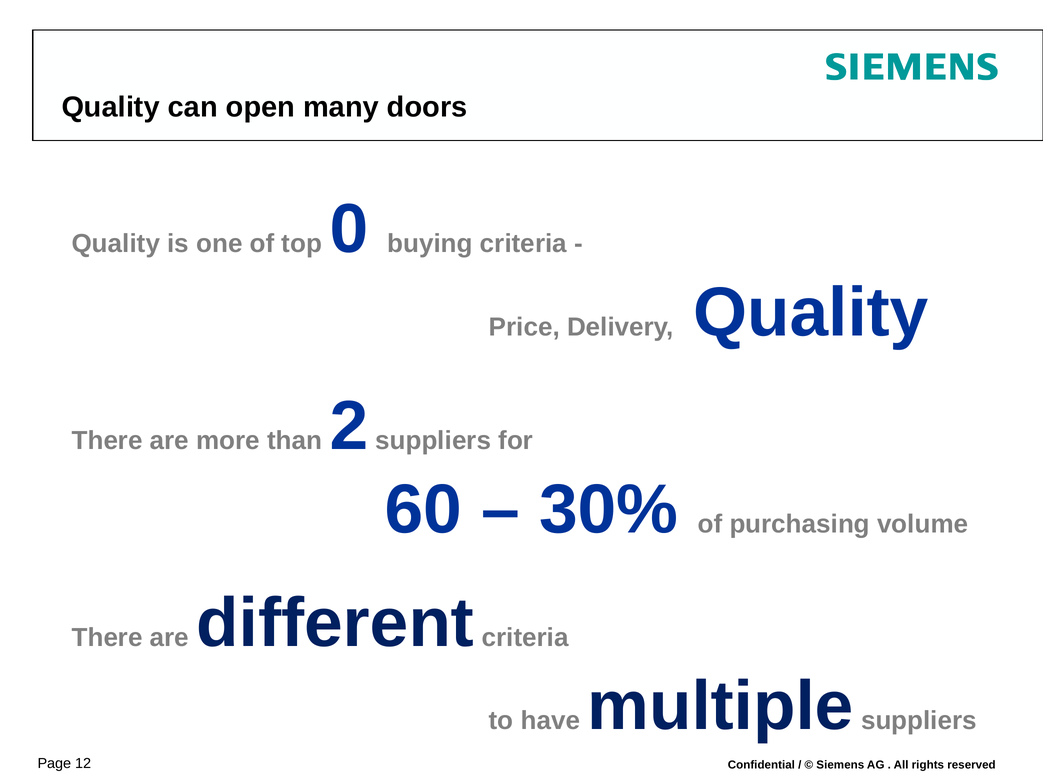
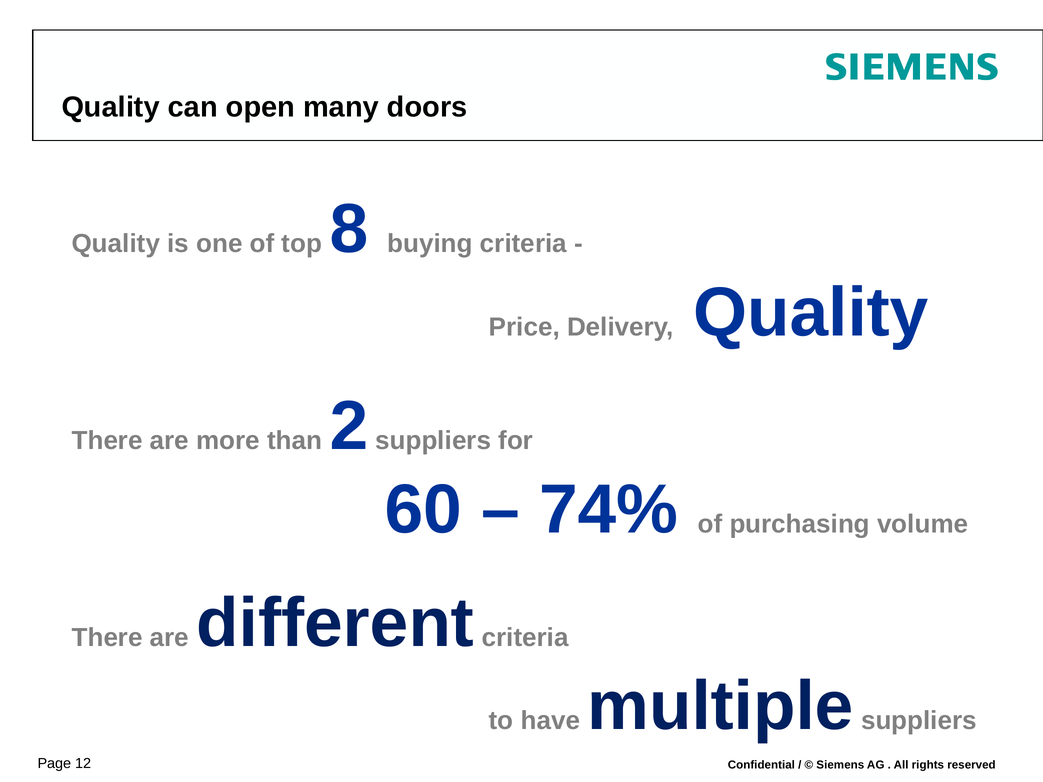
0: 0 -> 8
30%: 30% -> 74%
